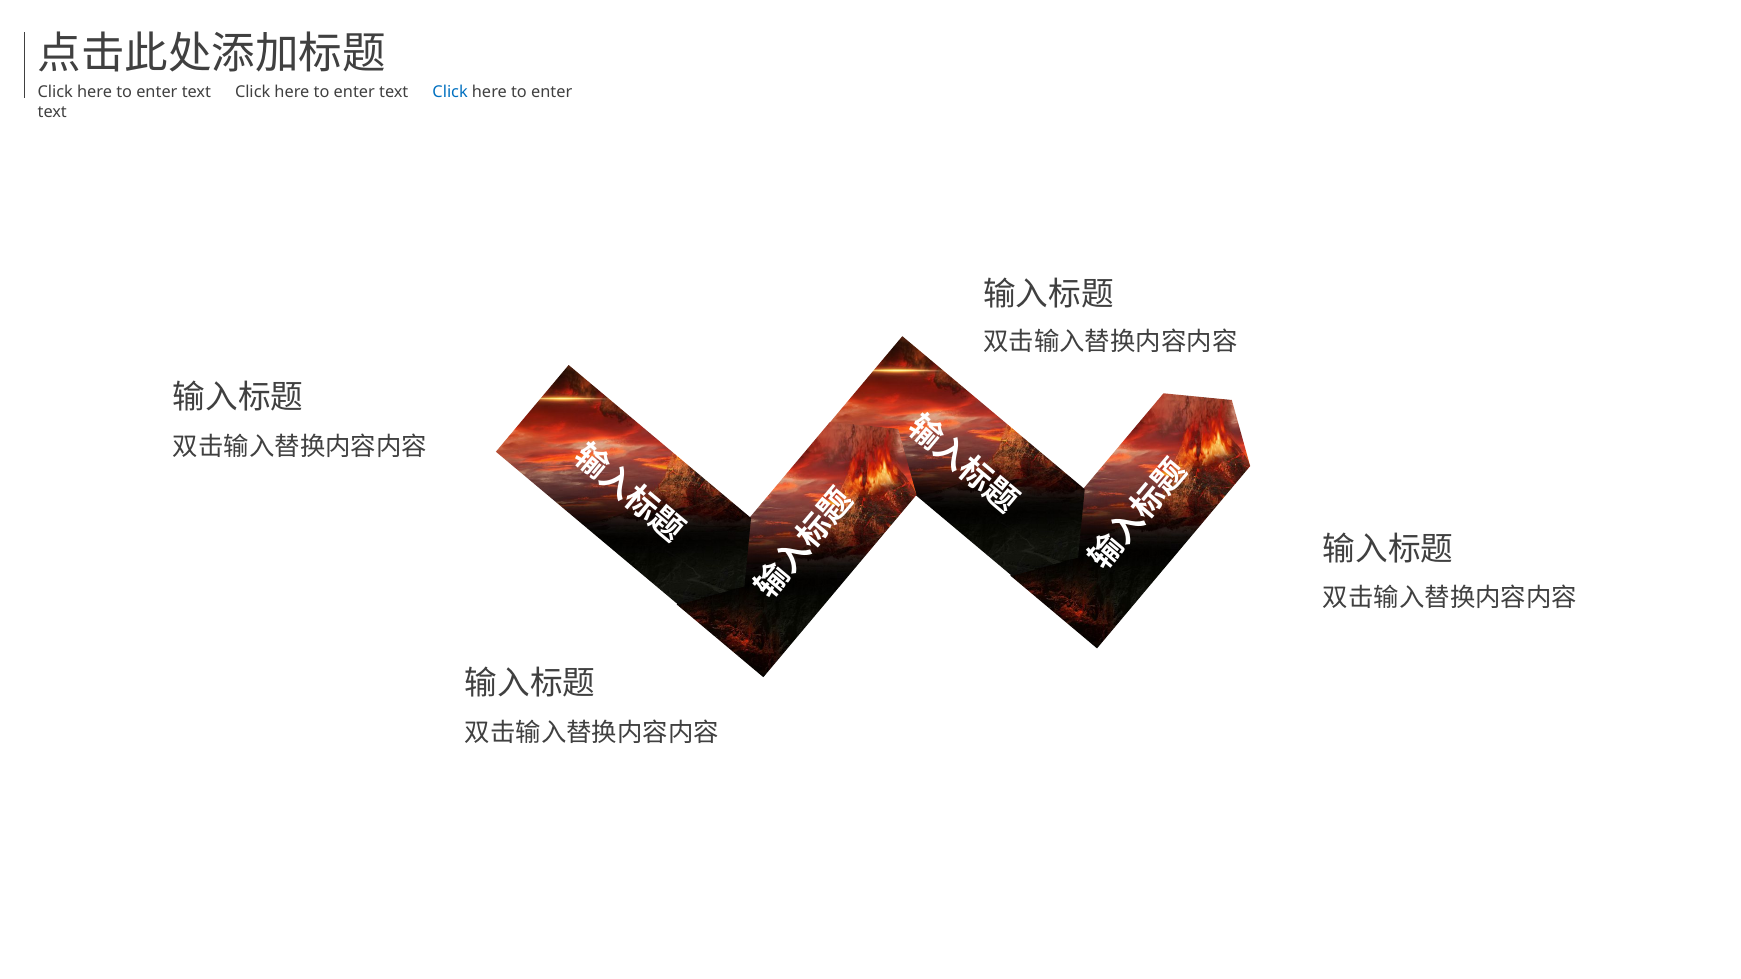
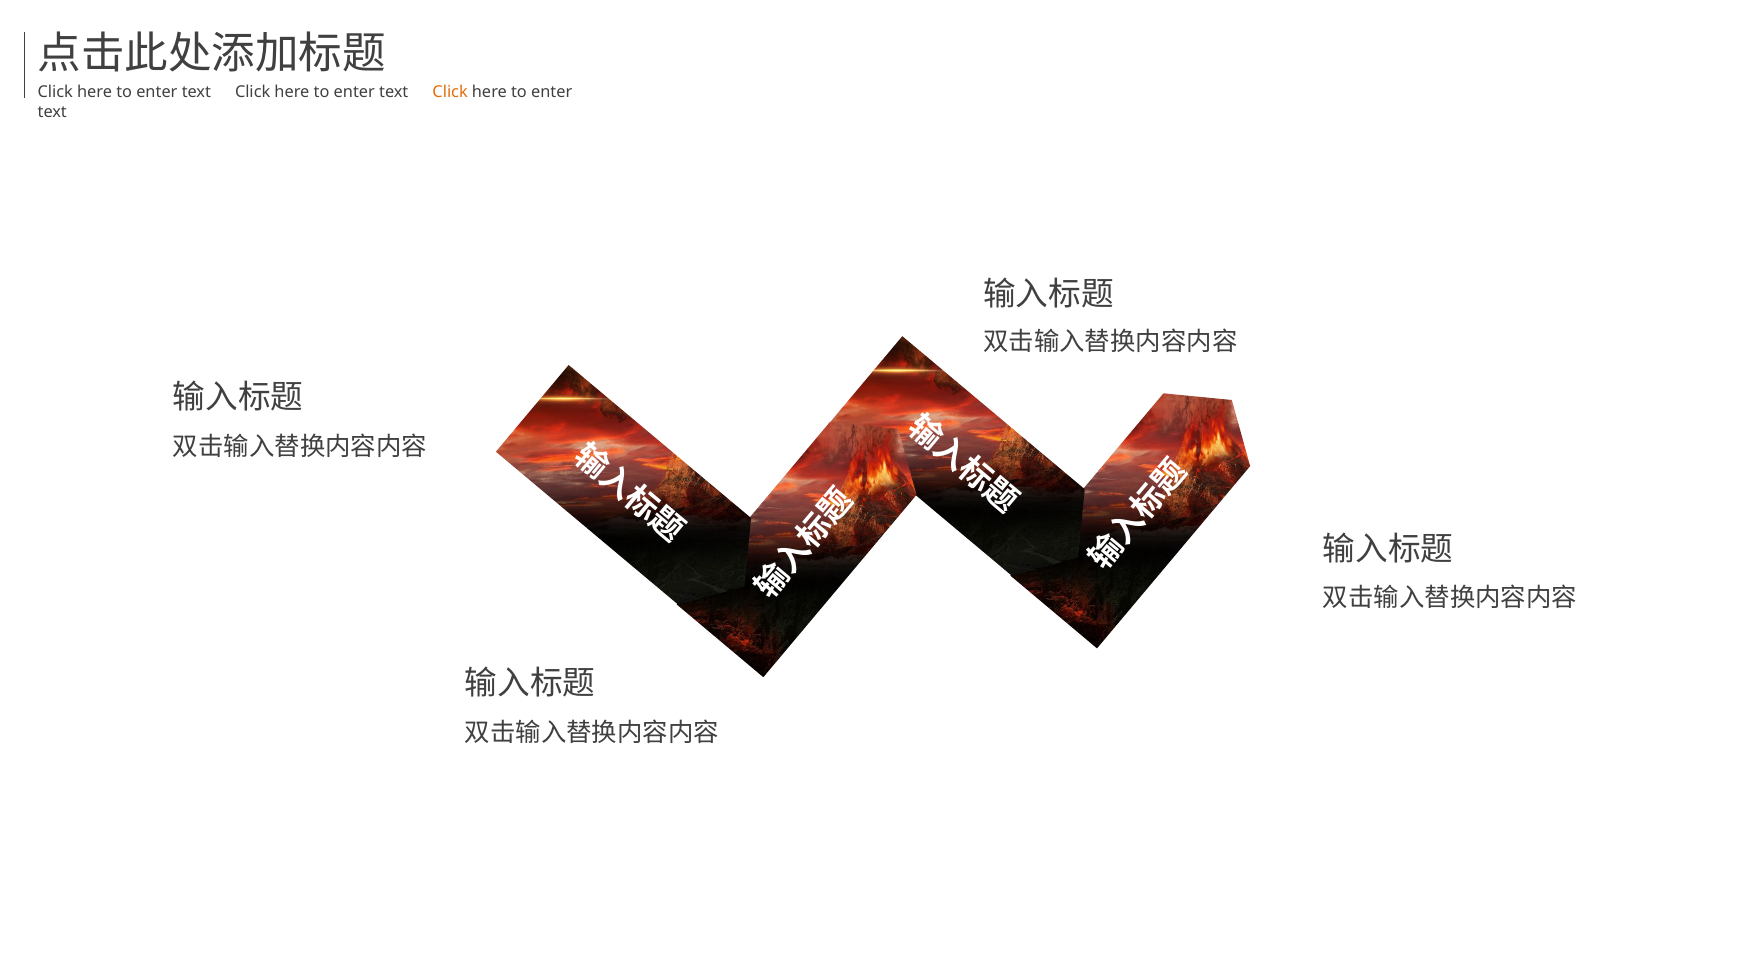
Click at (450, 92) colour: blue -> orange
